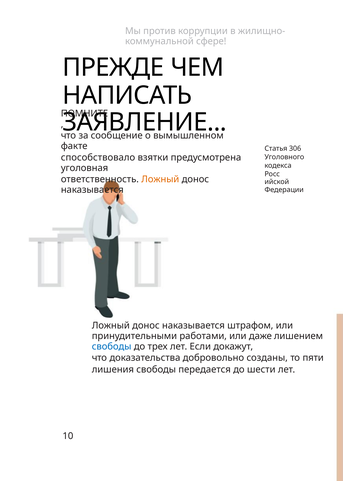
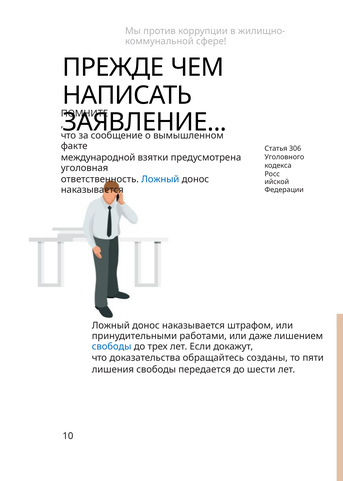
способствовало: способствовало -> международной
Ложный at (160, 180) colour: orange -> blue
добровольно: добровольно -> обращайтесь
